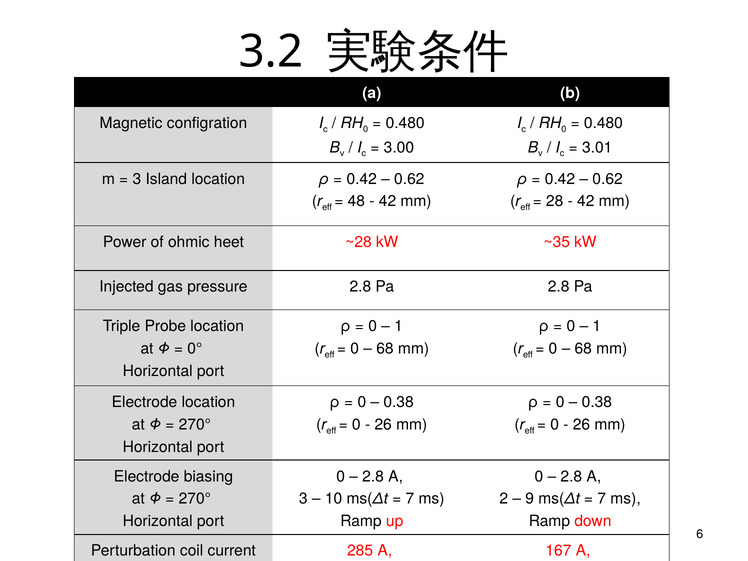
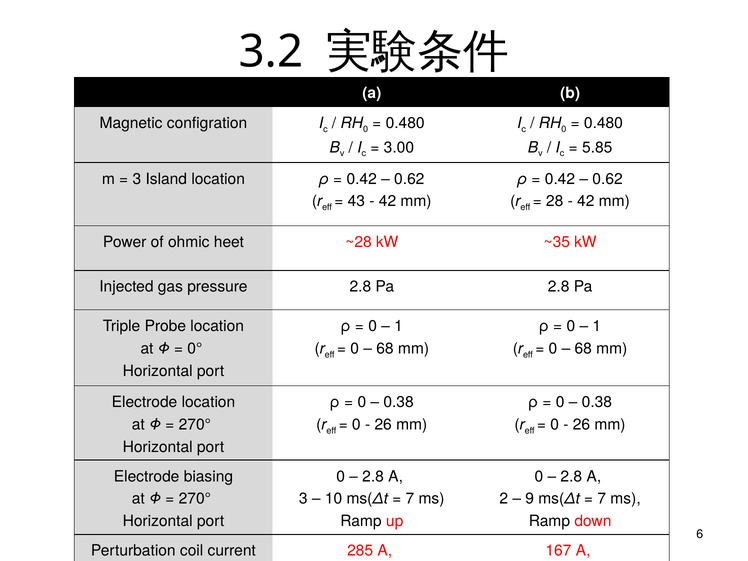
3.01: 3.01 -> 5.85
48: 48 -> 43
